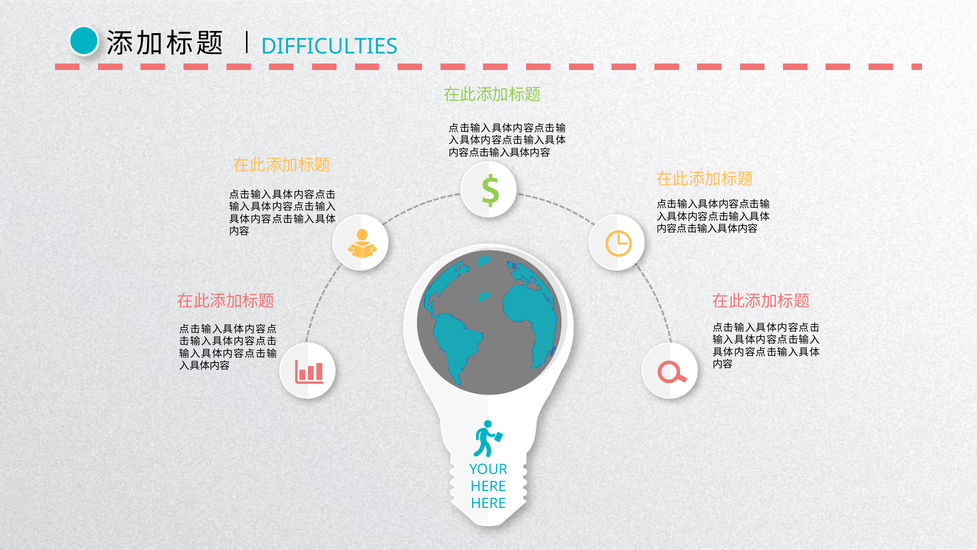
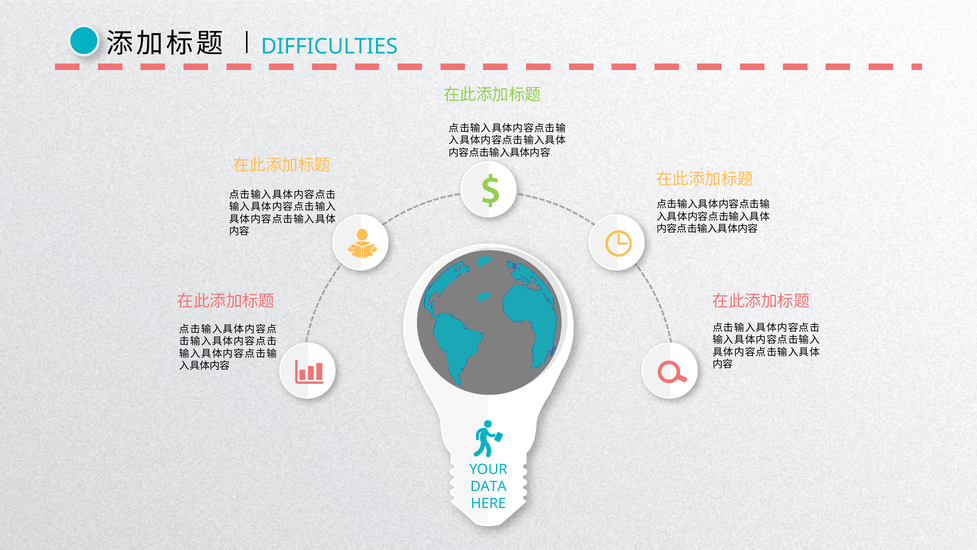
HERE at (488, 486): HERE -> DATA
